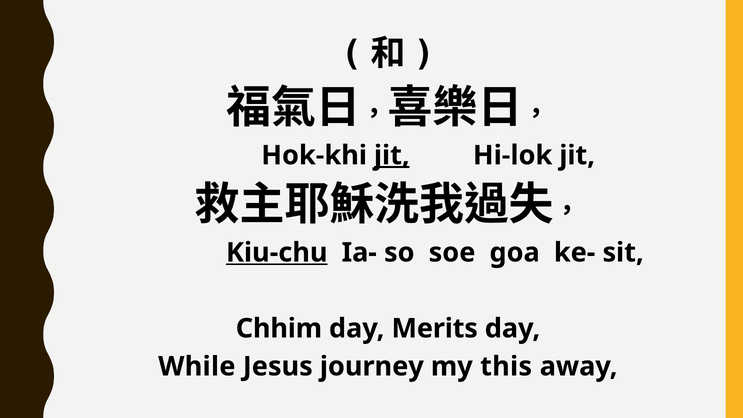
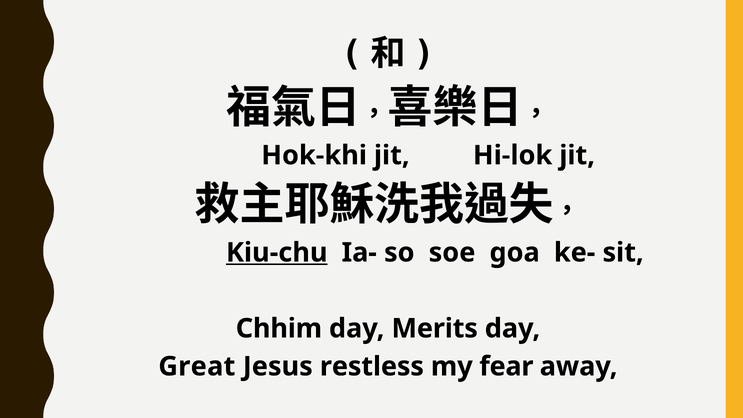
jit at (392, 155) underline: present -> none
While: While -> Great
journey: journey -> restless
this: this -> fear
